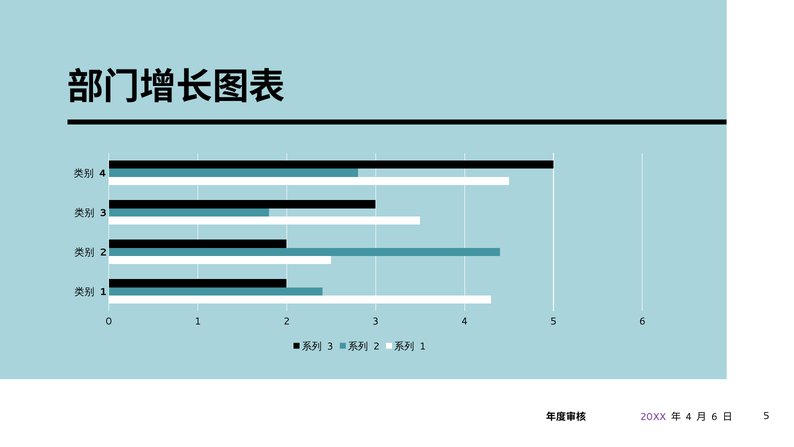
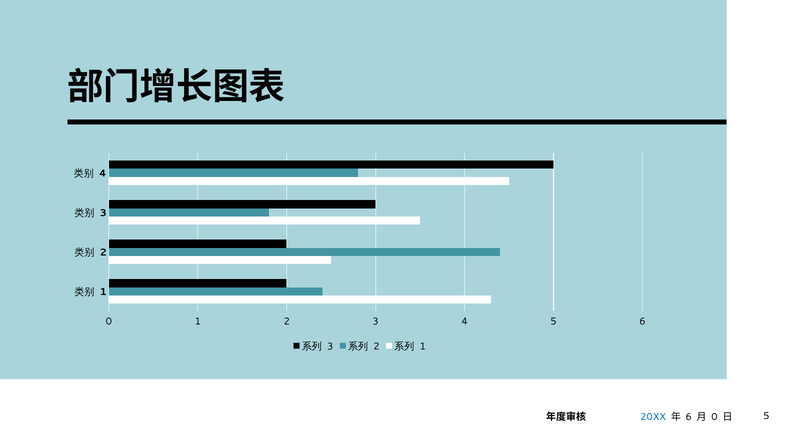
20XX colour: purple -> blue
4 at (689, 416): 4 -> 6
6 at (714, 416): 6 -> 0
